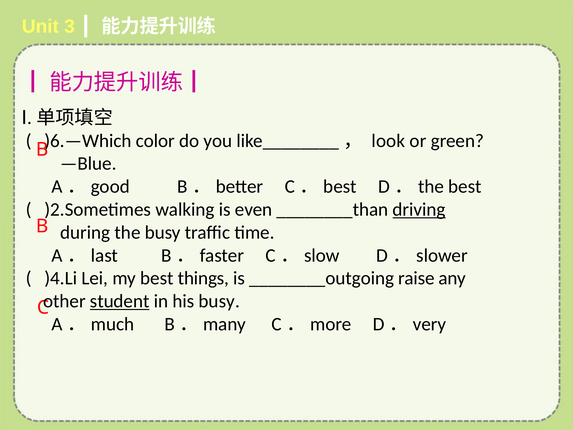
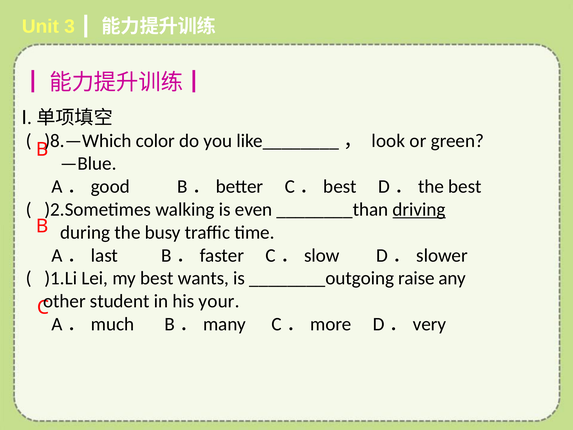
)6.—Which: )6.—Which -> )8.—Which
)4.Li: )4.Li -> )1.Li
things: things -> wants
student underline: present -> none
his busy: busy -> your
